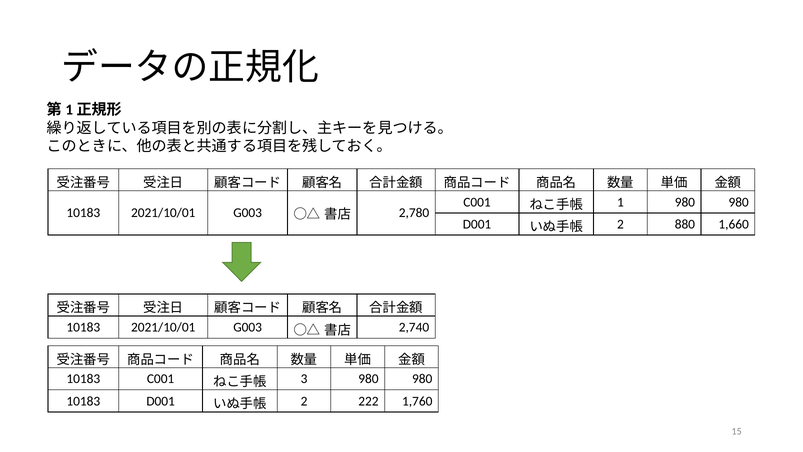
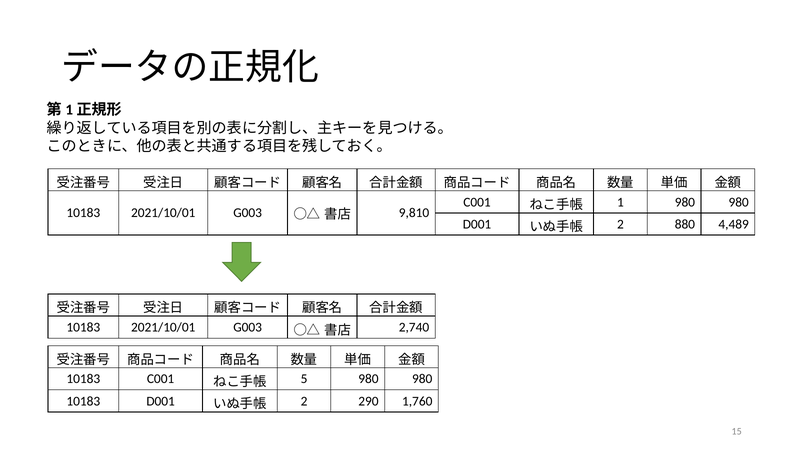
2,780: 2,780 -> 9,810
1,660: 1,660 -> 4,489
3: 3 -> 5
222: 222 -> 290
